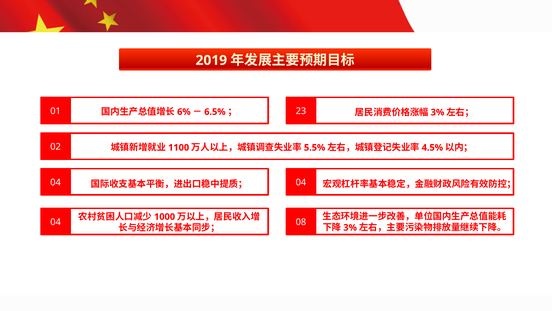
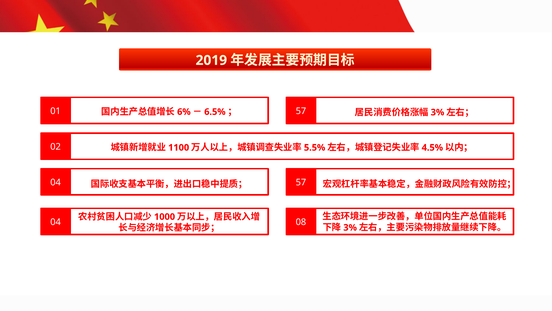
23 at (301, 111): 23 -> 57
04 at (301, 182): 04 -> 57
